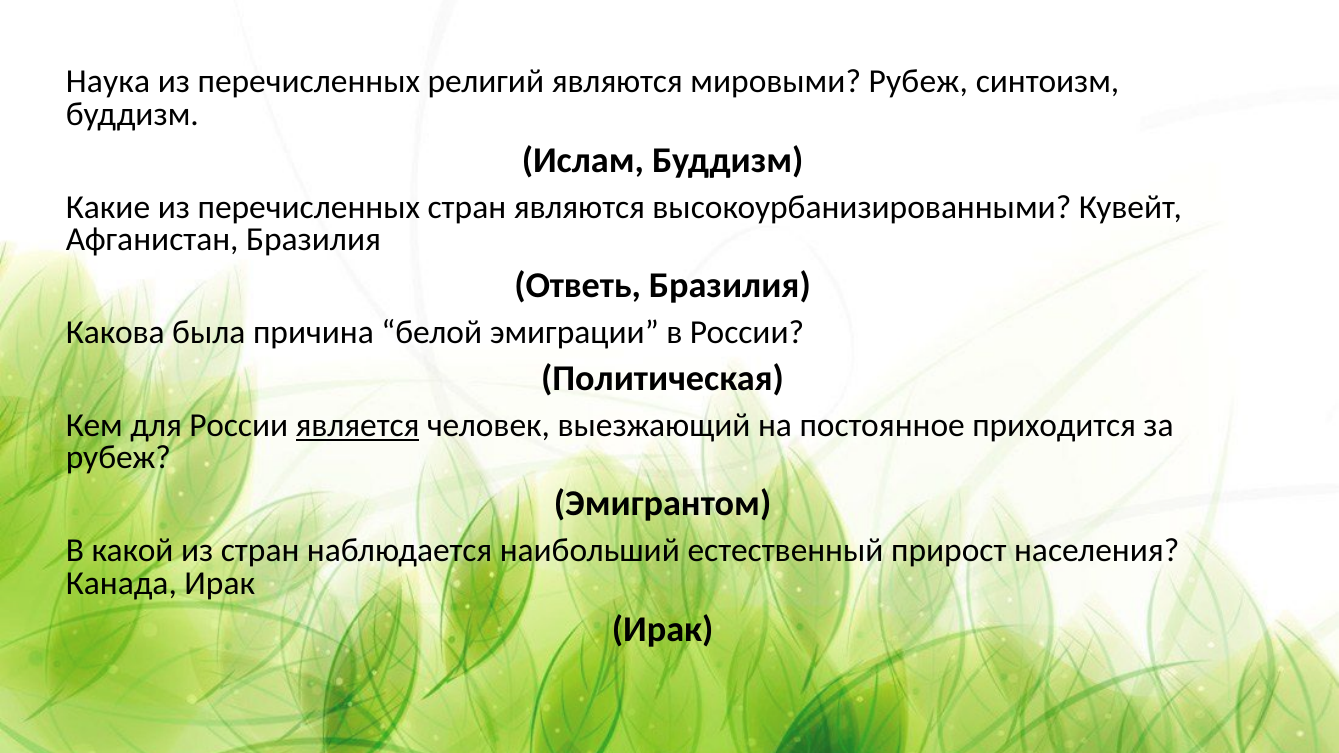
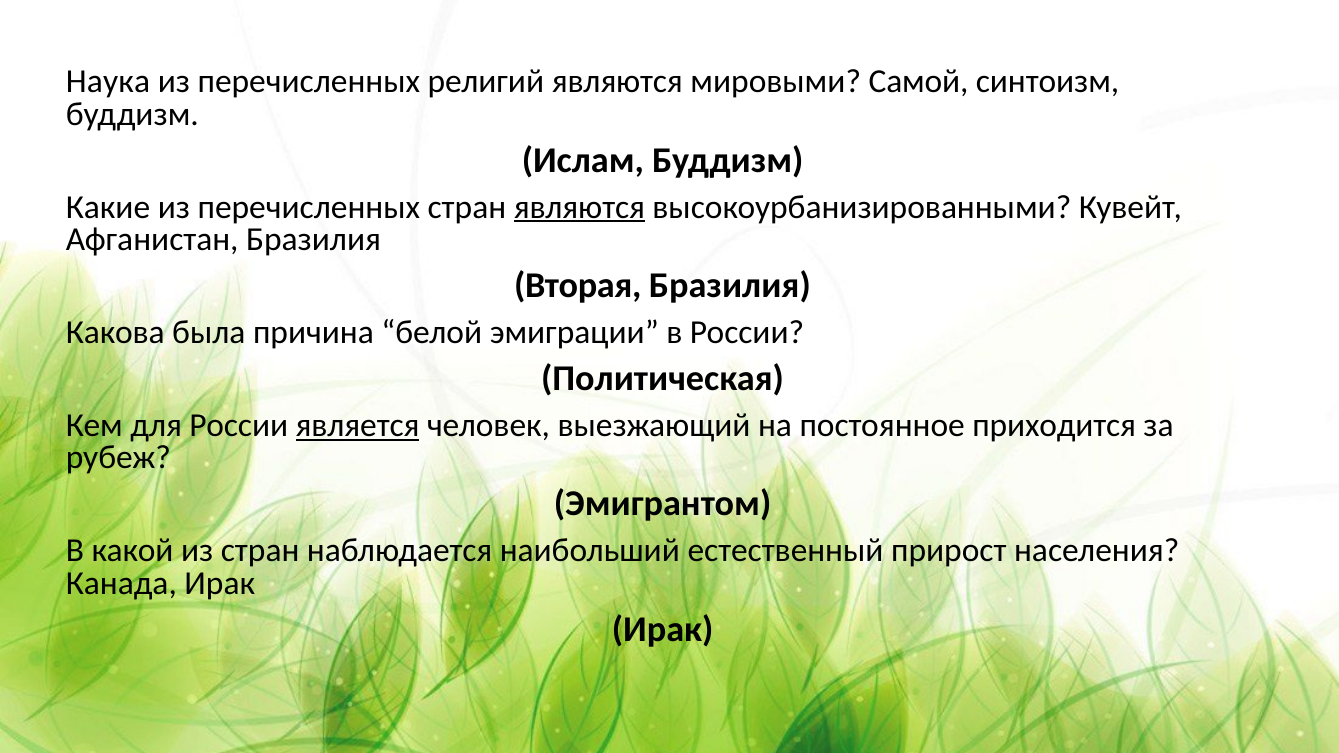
мировыми Рубеж: Рубеж -> Самой
являются at (579, 207) underline: none -> present
Ответь: Ответь -> Вторая
